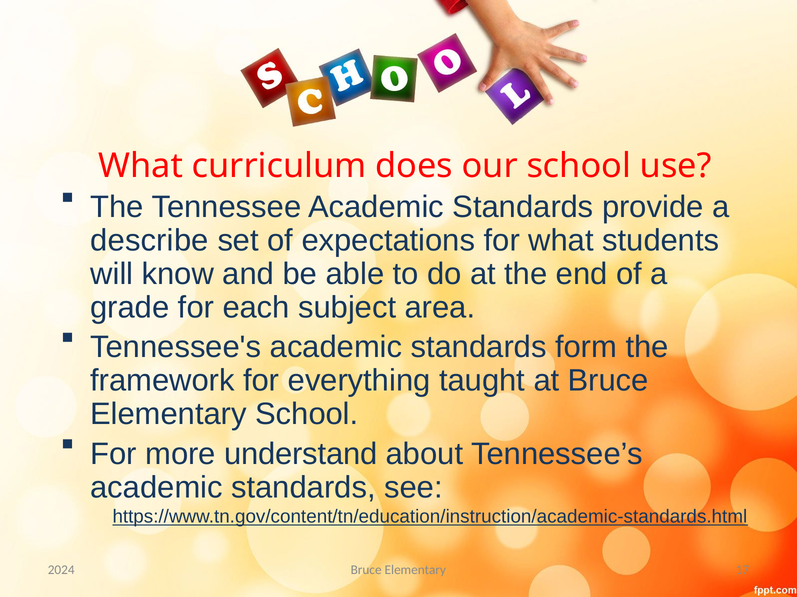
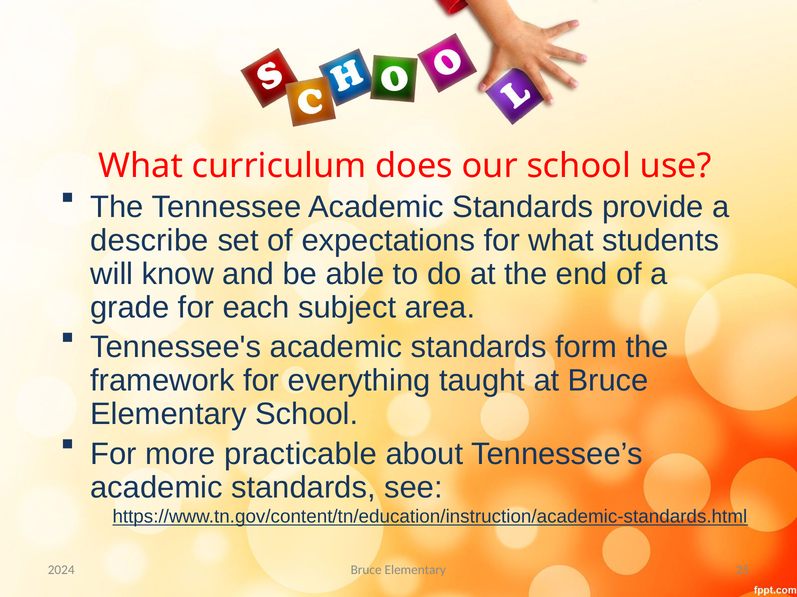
understand: understand -> practicable
17: 17 -> 25
